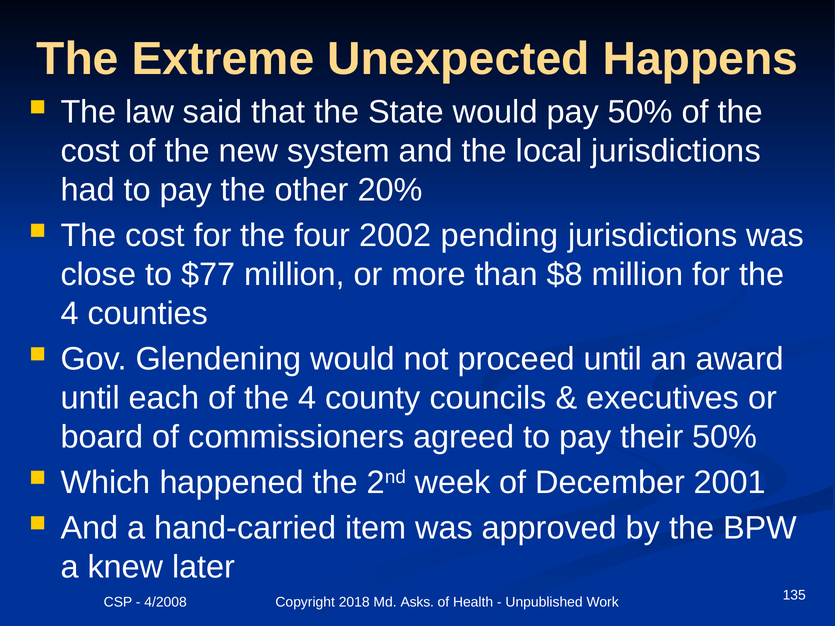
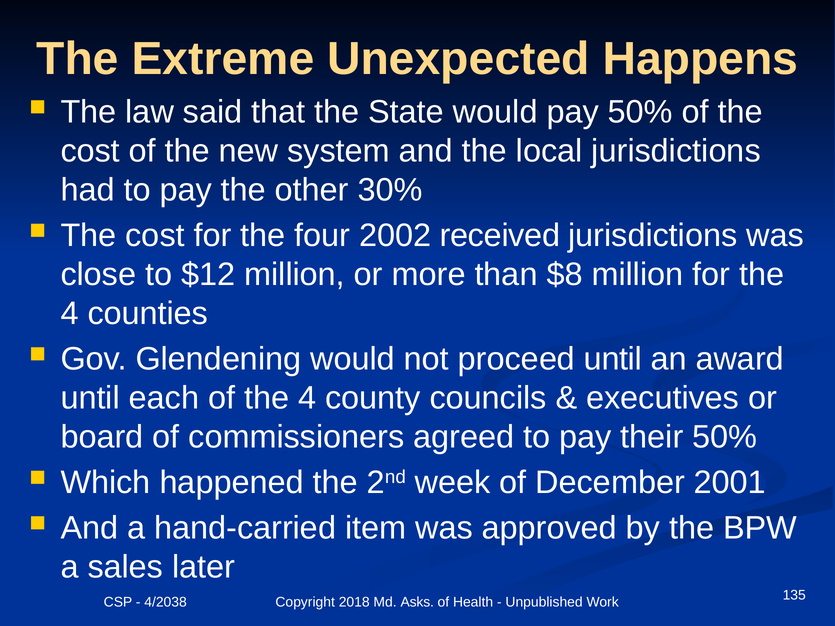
20%: 20% -> 30%
pending: pending -> received
$77: $77 -> $12
knew: knew -> sales
4/2008: 4/2008 -> 4/2038
